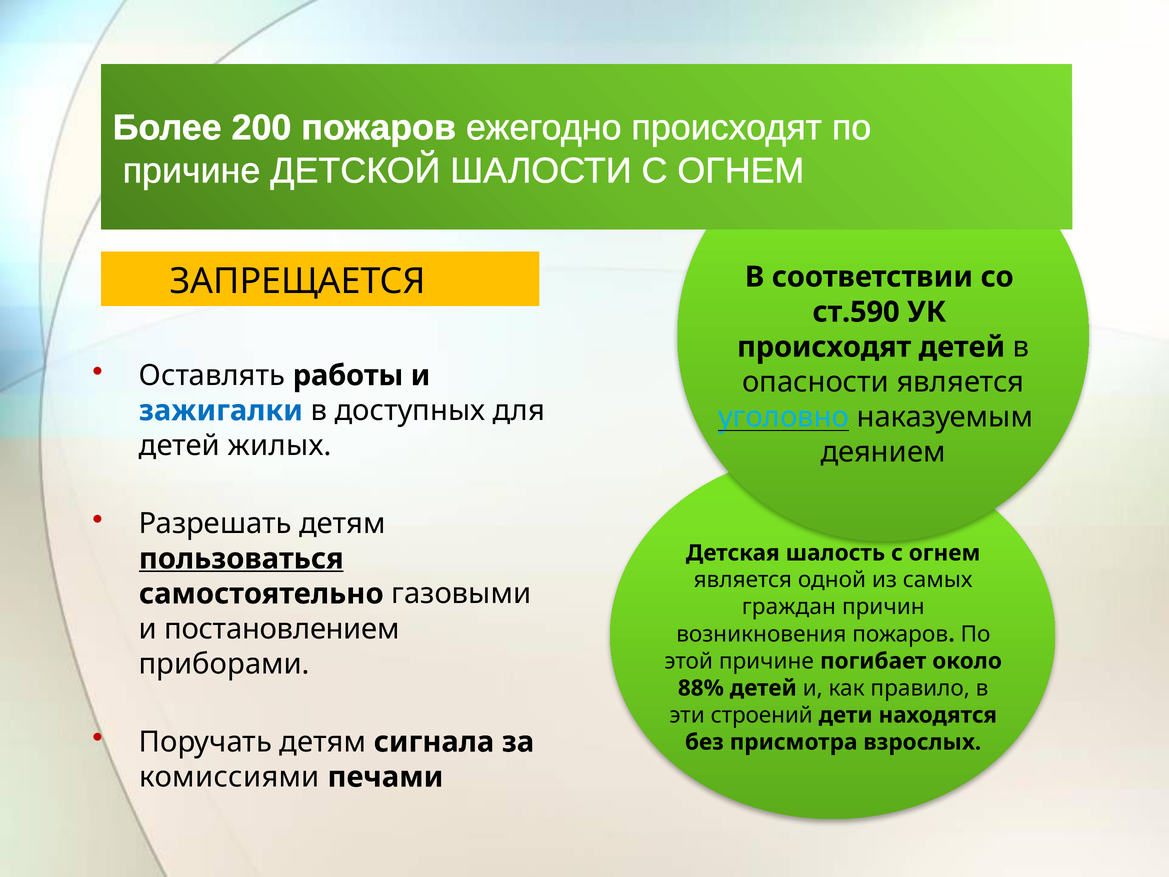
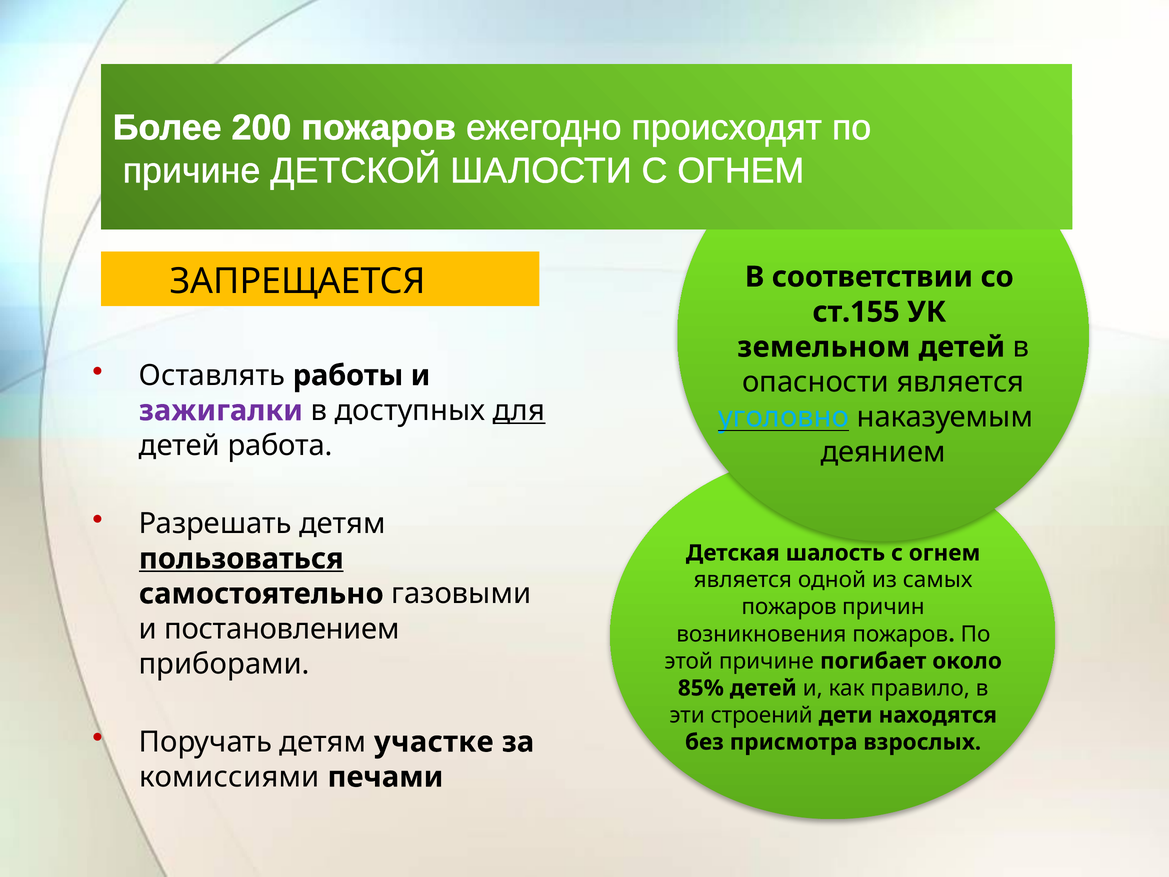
ст.590: ст.590 -> ст.155
происходят at (824, 347): происходят -> земельном
зажигалки colour: blue -> purple
для underline: none -> present
жилых: жилых -> работа
граждан at (789, 607): граждан -> пожаров
88%: 88% -> 85%
сигнала: сигнала -> участке
